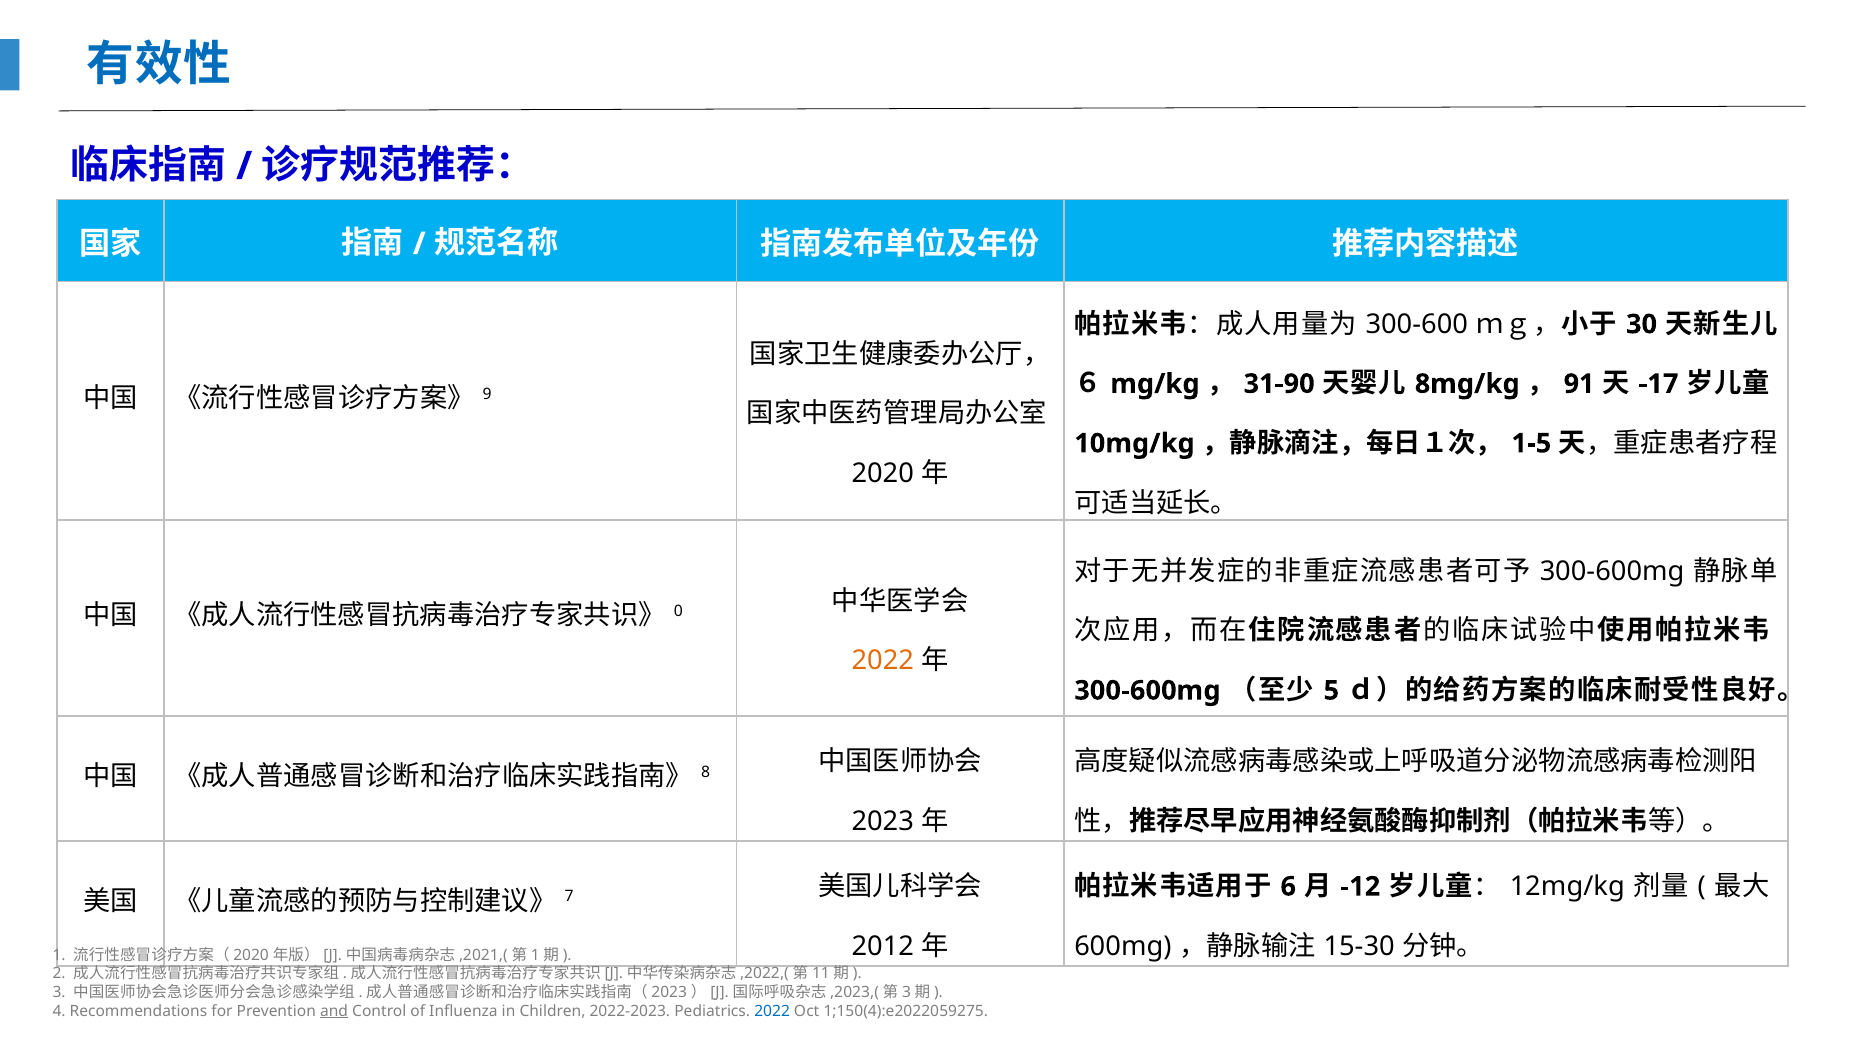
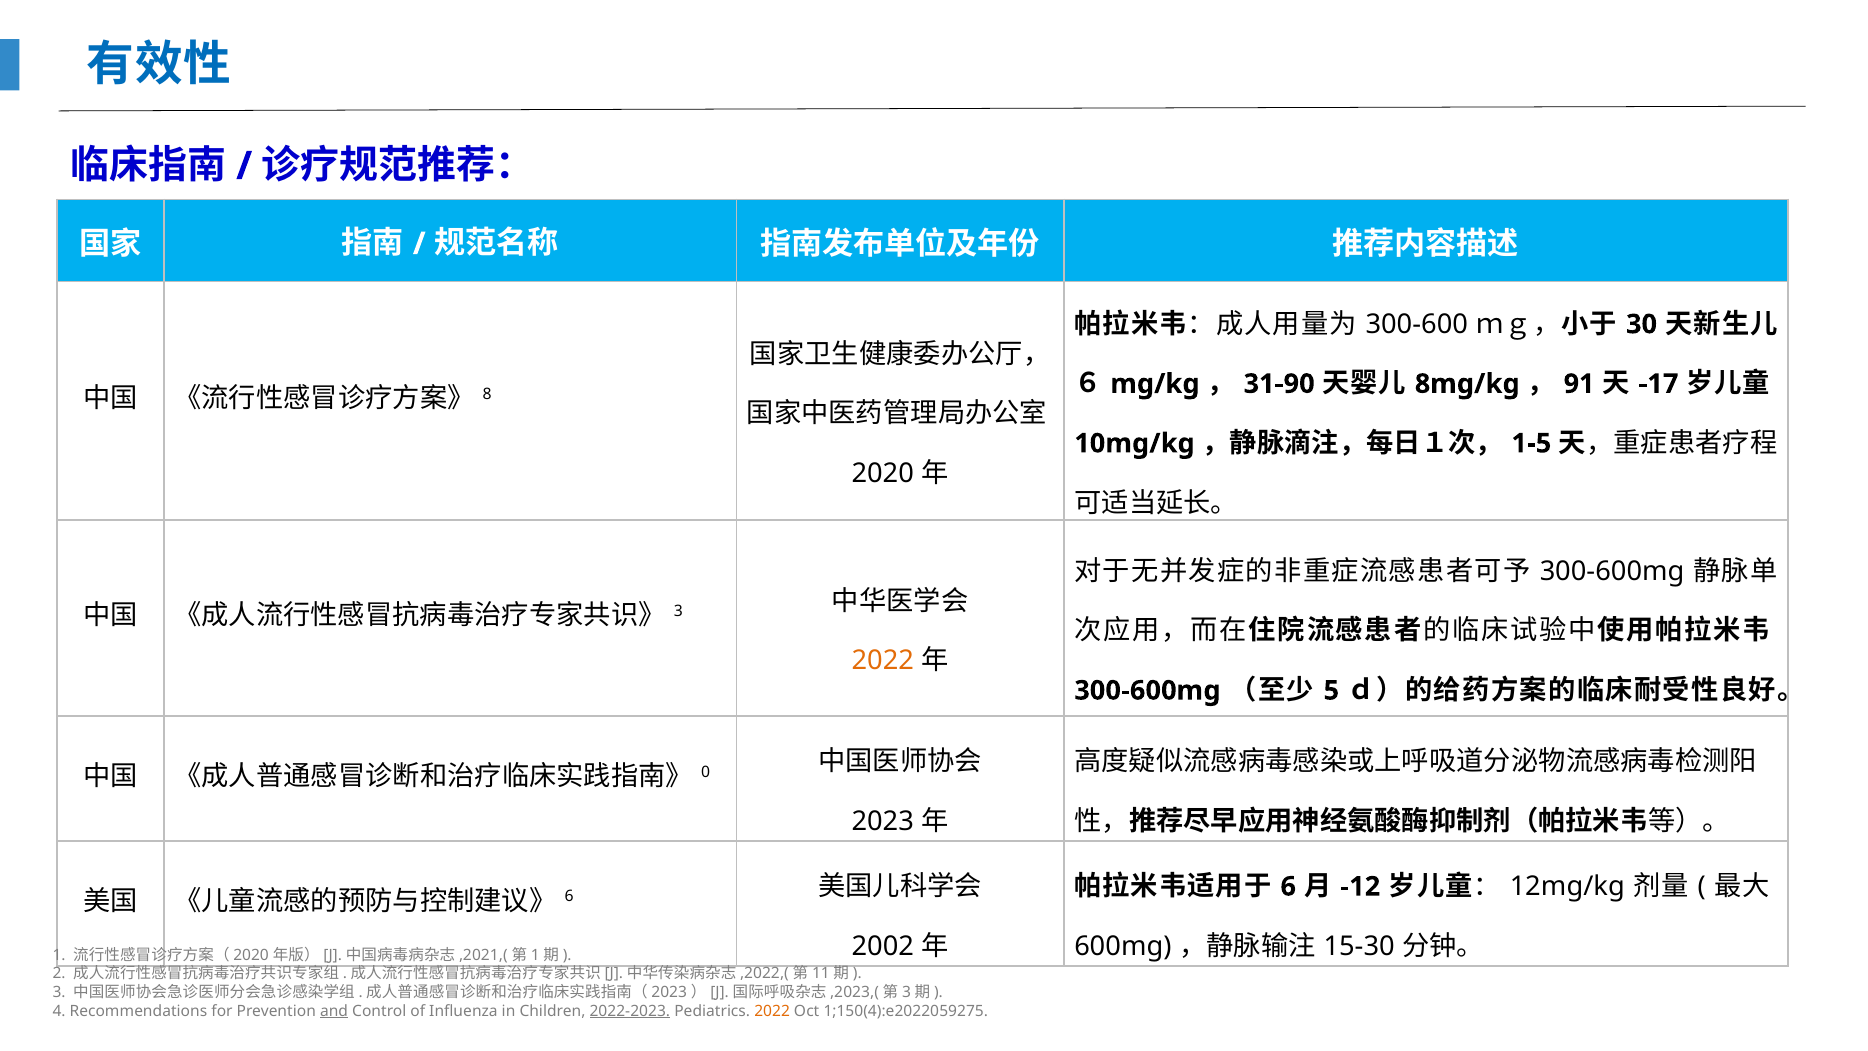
9: 9 -> 8
0 at (678, 611): 0 -> 3
8: 8 -> 0
7 at (569, 897): 7 -> 6
2012: 2012 -> 2002
2022-2023 underline: none -> present
2022 at (772, 1011) colour: blue -> orange
